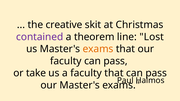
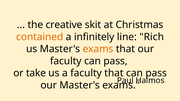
contained colour: purple -> orange
theorem: theorem -> infinitely
Lost: Lost -> Rich
